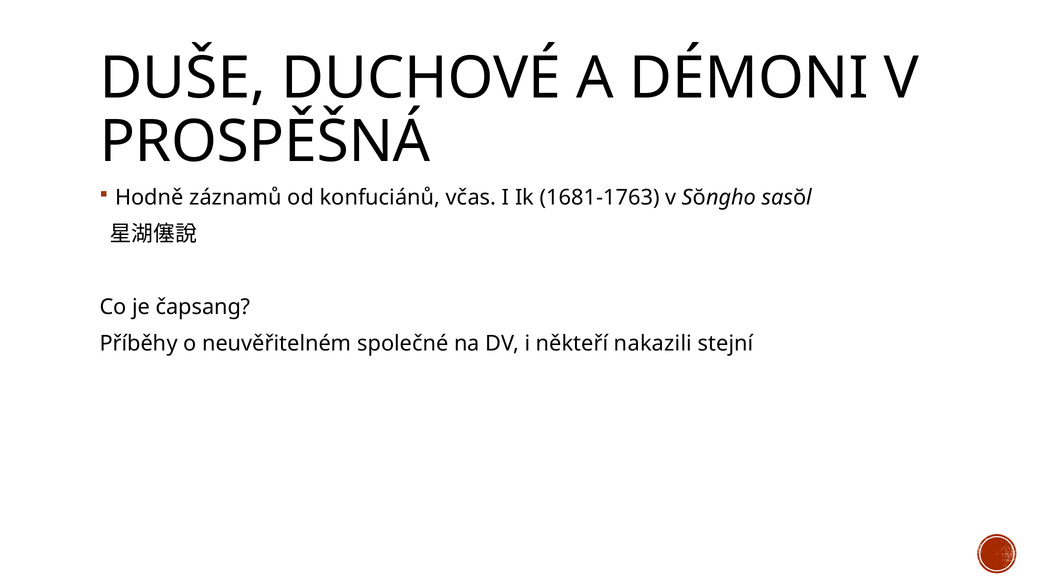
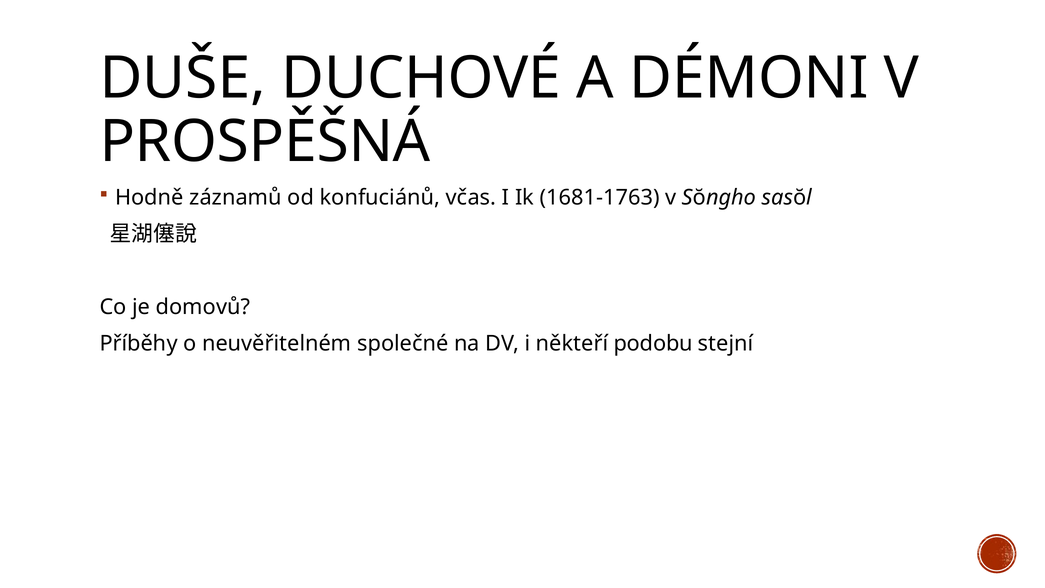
čapsang: čapsang -> domovů
nakazili: nakazili -> podobu
